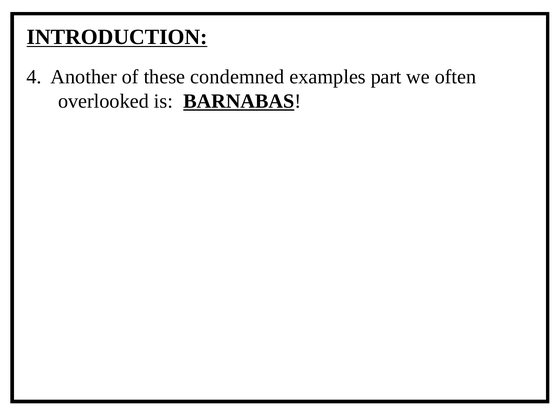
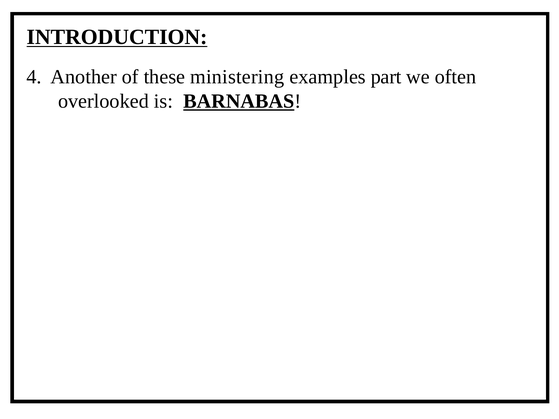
condemned: condemned -> ministering
